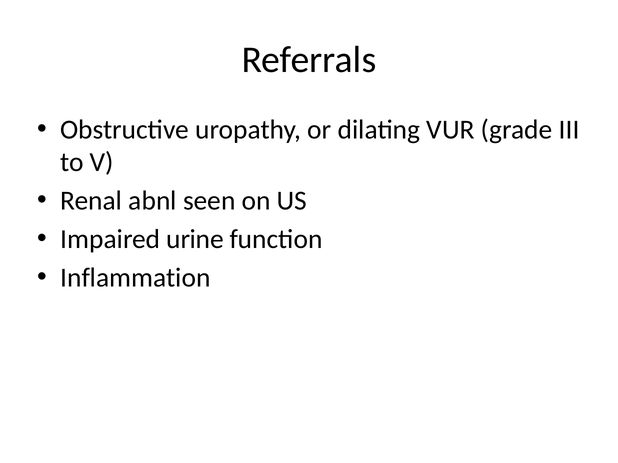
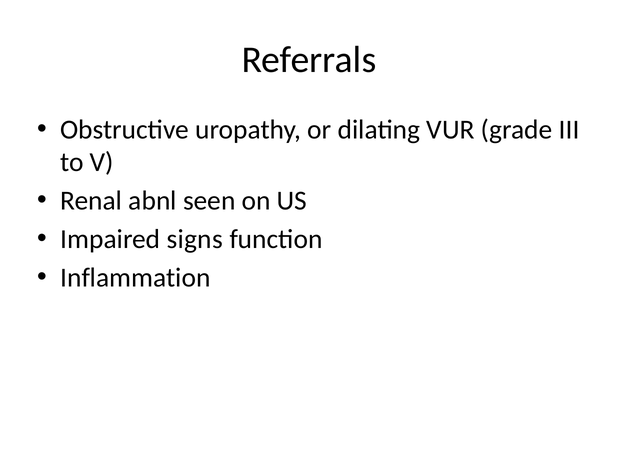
urine: urine -> signs
